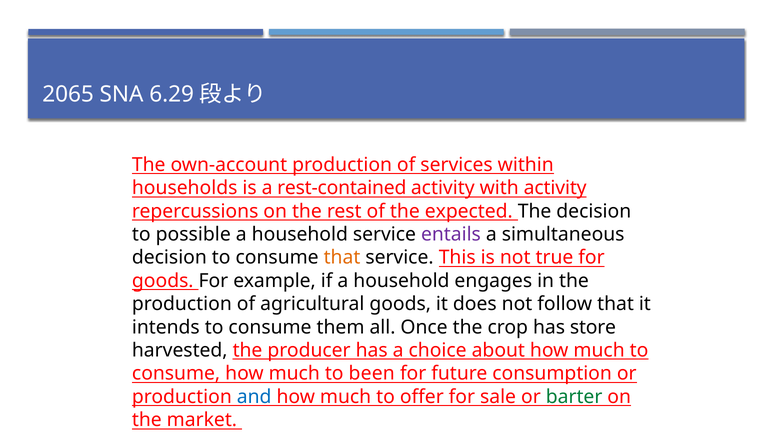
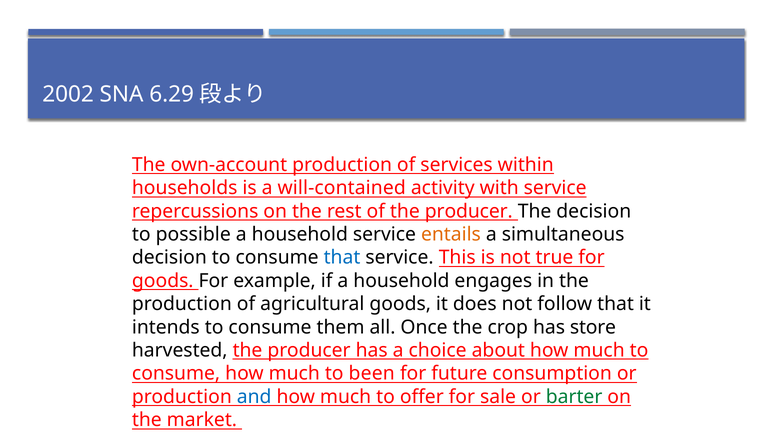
2065: 2065 -> 2002
rest-contained: rest-contained -> will-contained
with activity: activity -> service
of the expected: expected -> producer
entails colour: purple -> orange
that at (342, 257) colour: orange -> blue
